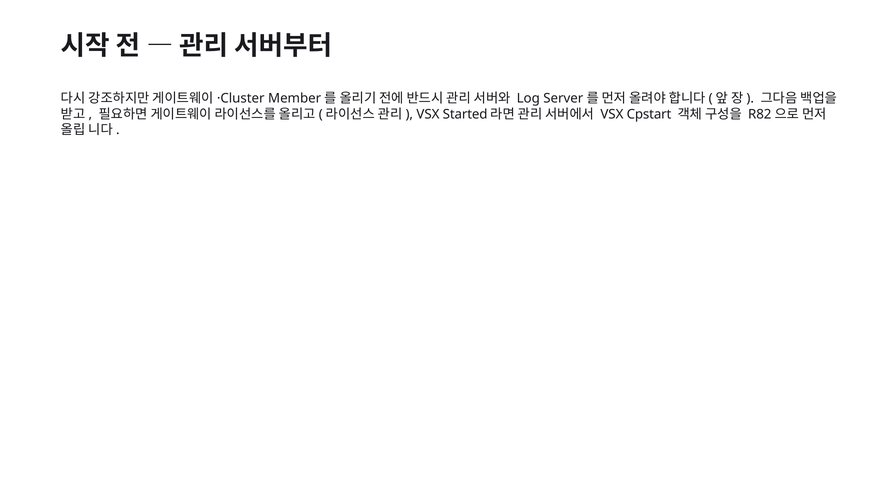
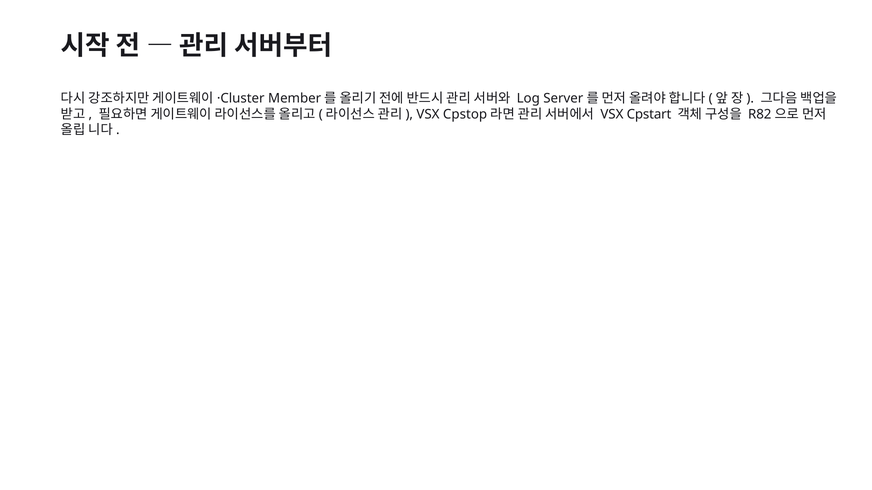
Started: Started -> Cpstop
